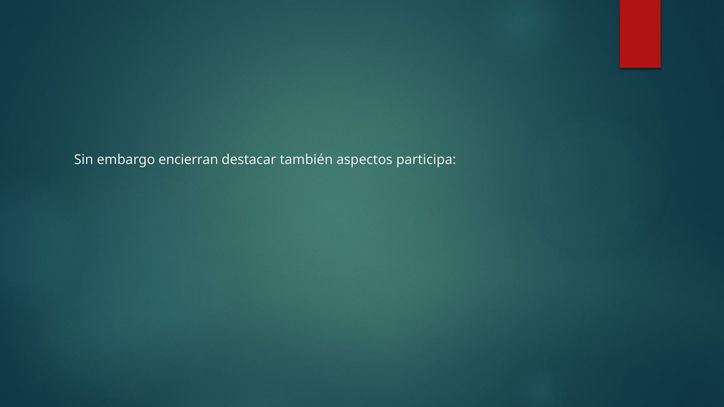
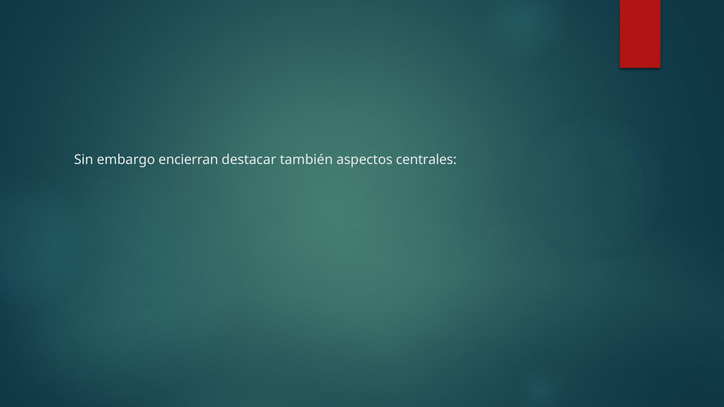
participa: participa -> centrales
